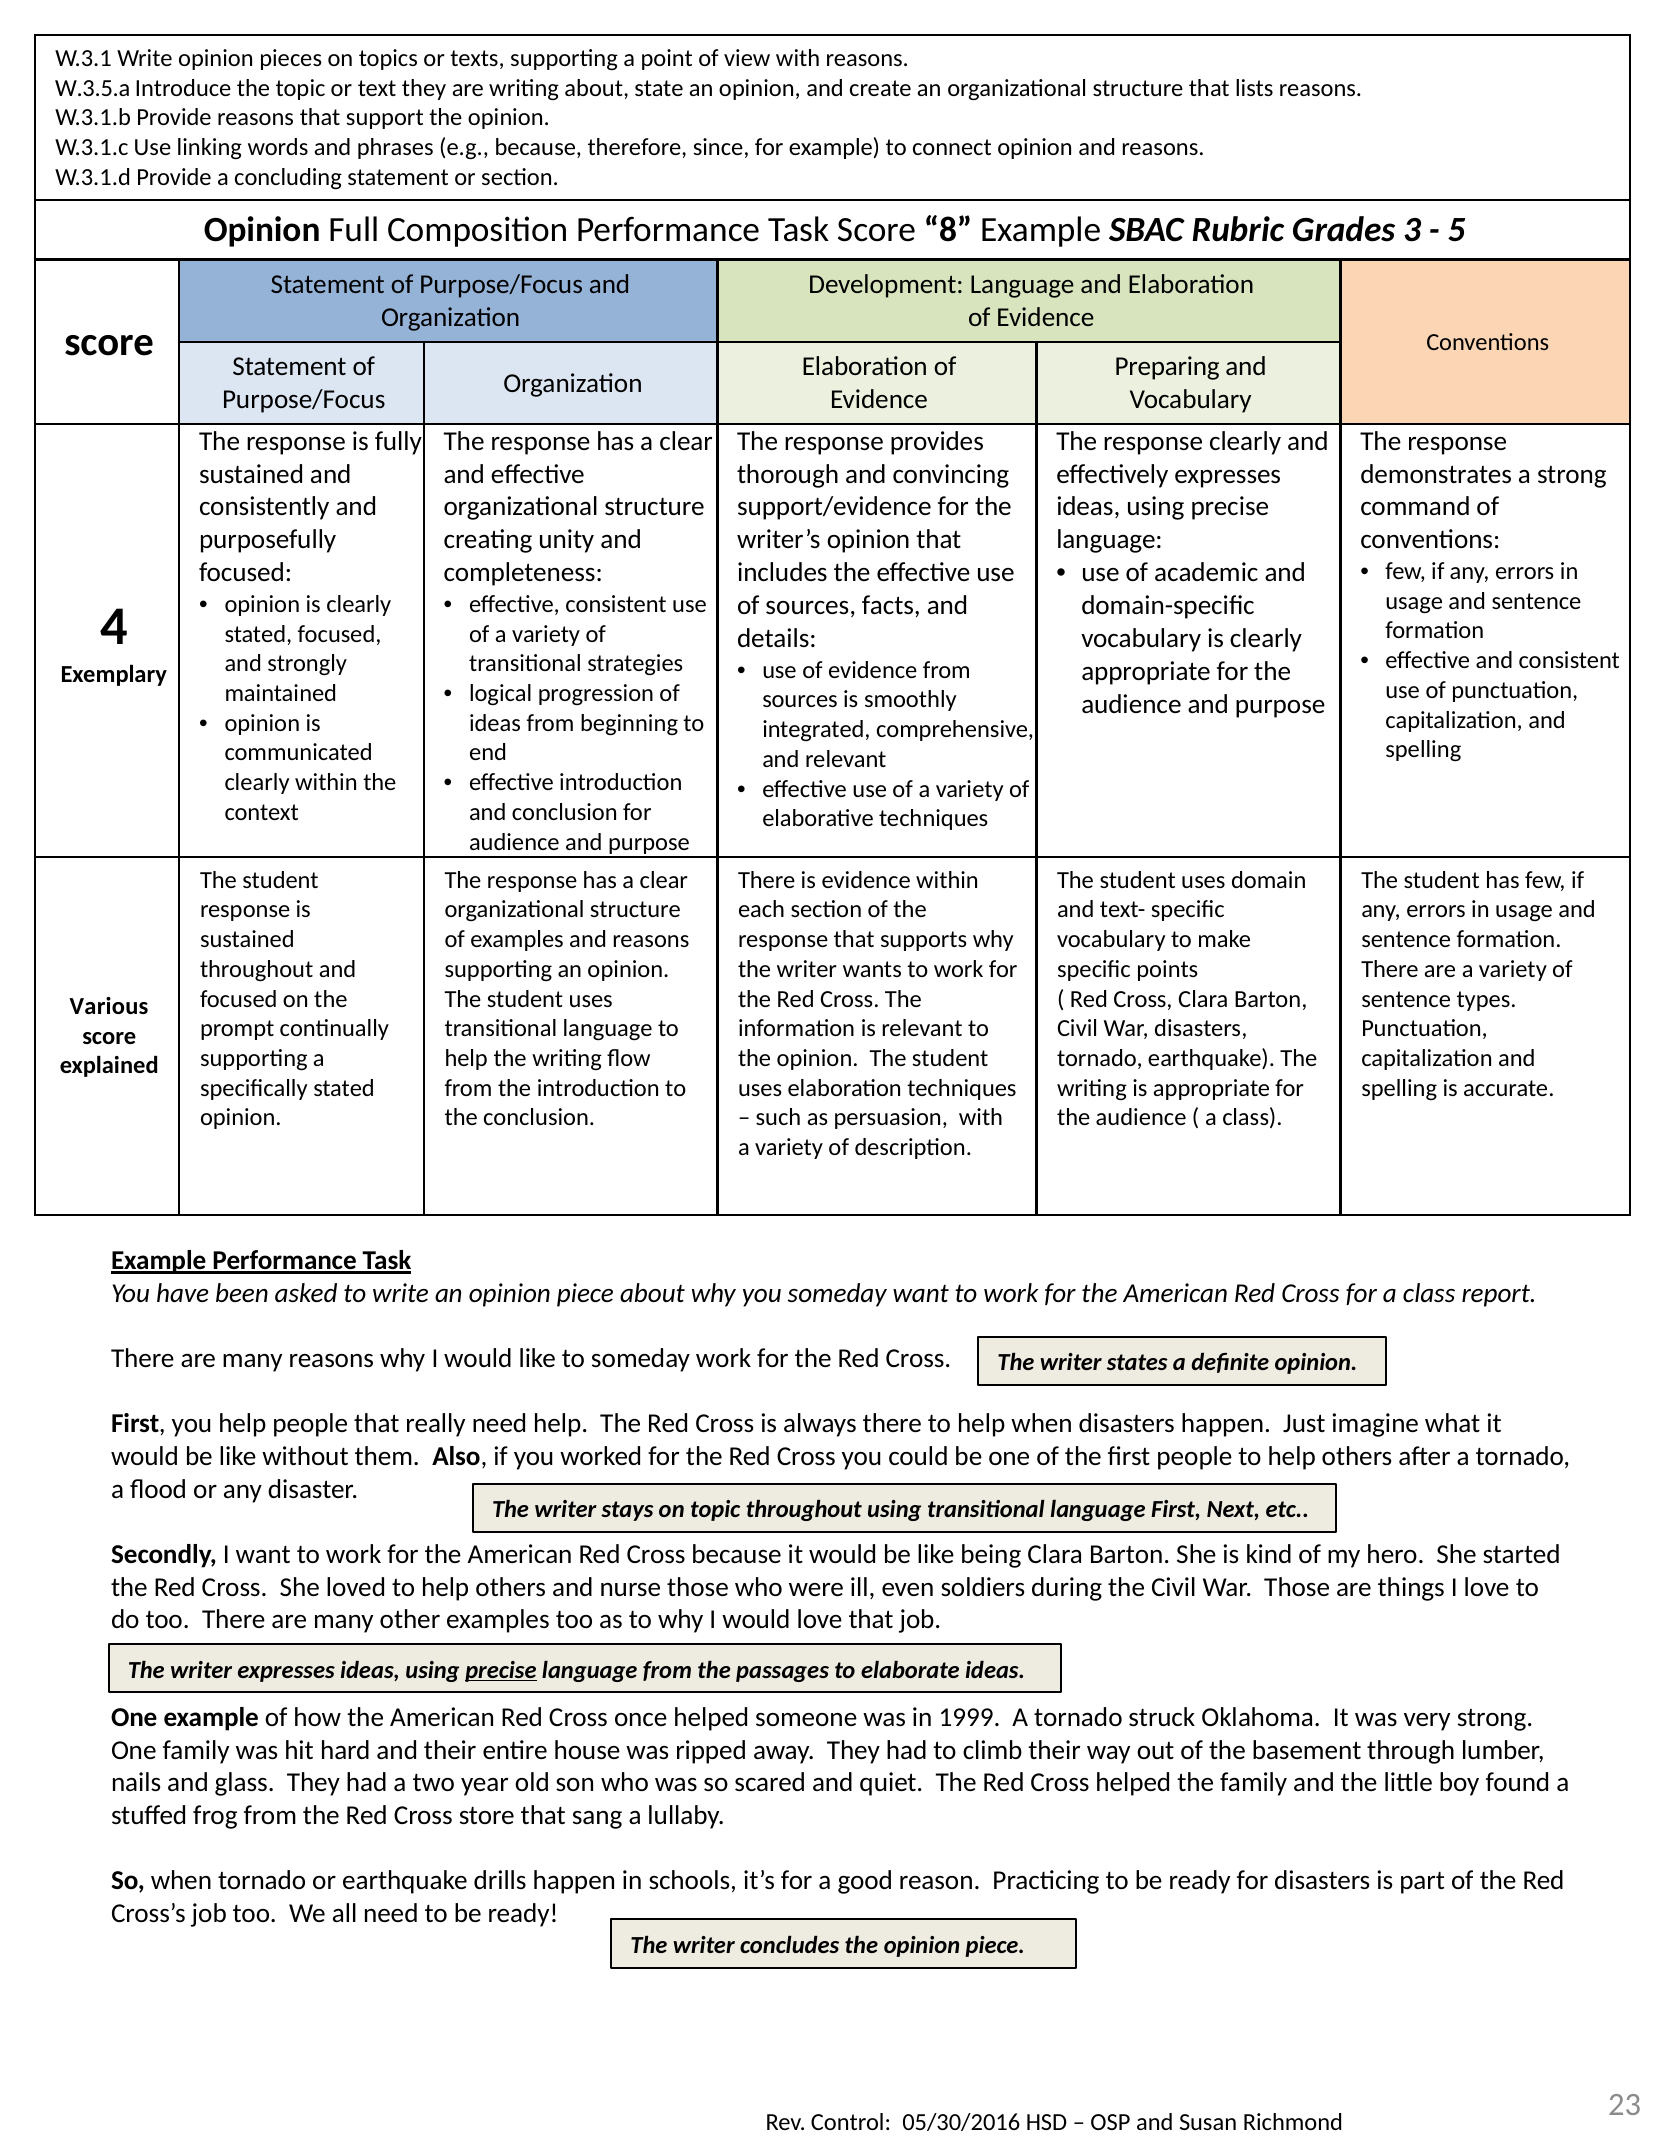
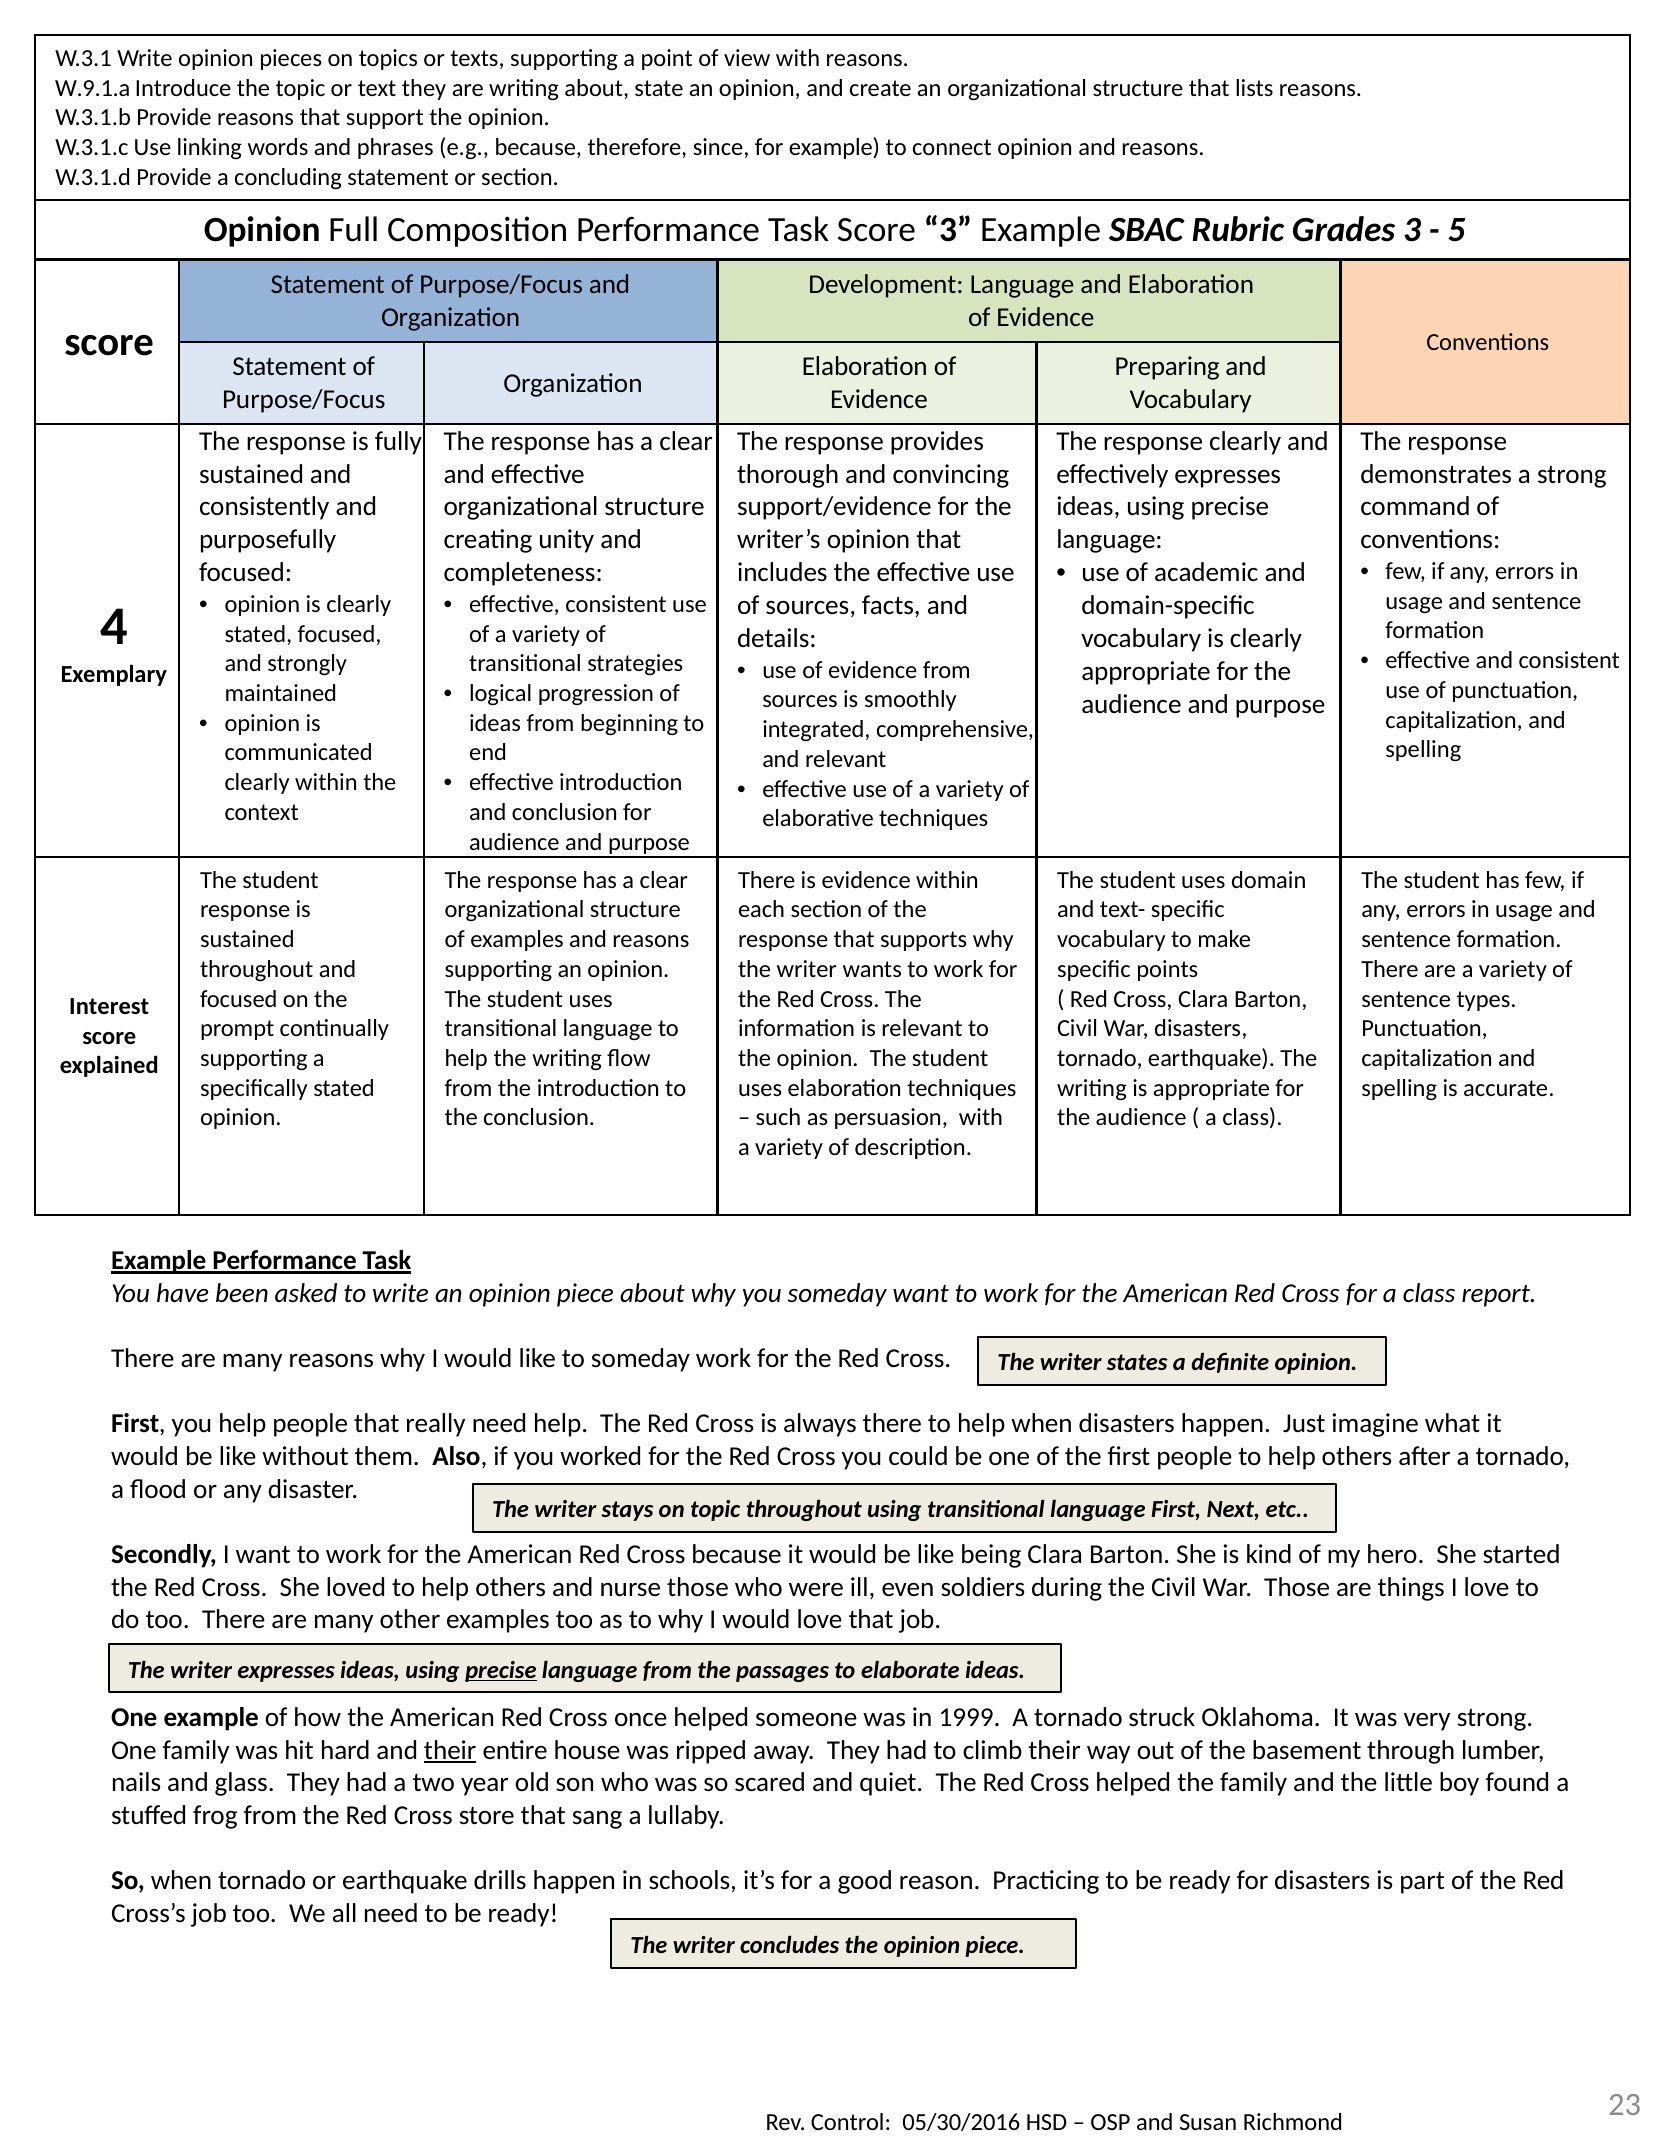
W.3.5.a: W.3.5.a -> W.9.1.a
Score 8: 8 -> 3
Various: Various -> Interest
their at (450, 1750) underline: none -> present
